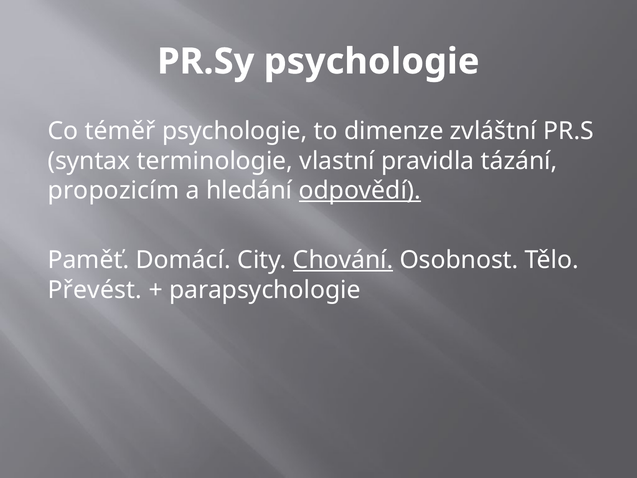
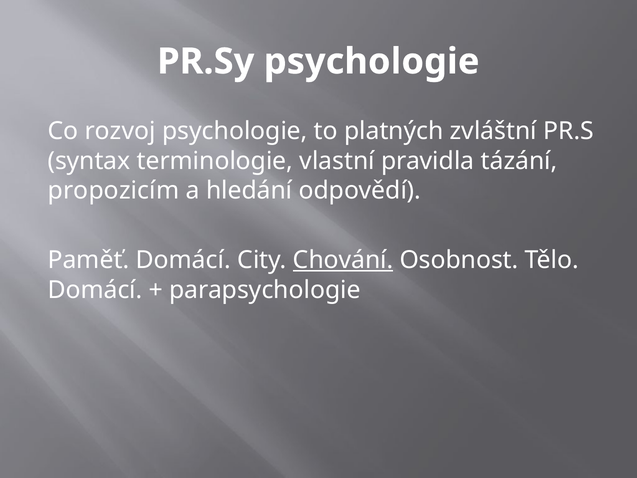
téměř: téměř -> rozvoj
dimenze: dimenze -> platných
odpovědí underline: present -> none
Převést at (95, 290): Převést -> Domácí
